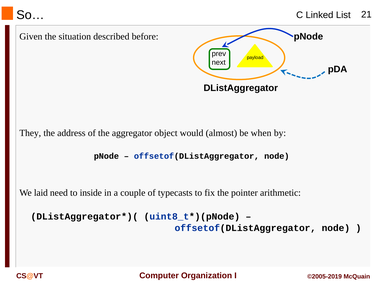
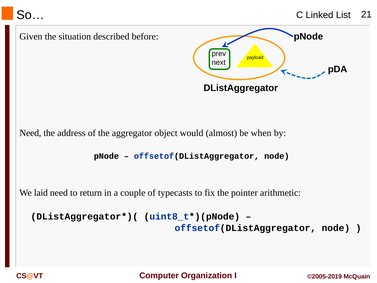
They at (30, 133): They -> Need
inside: inside -> return
